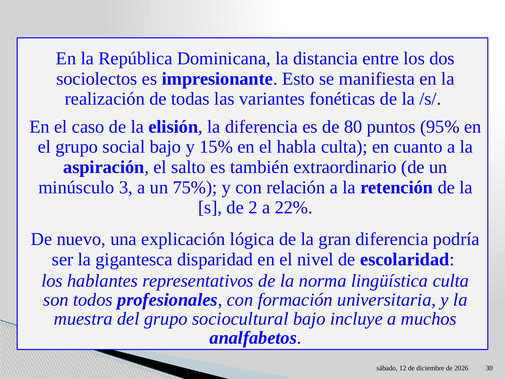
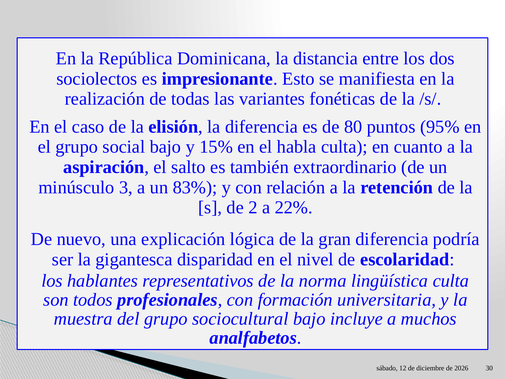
75%: 75% -> 83%
